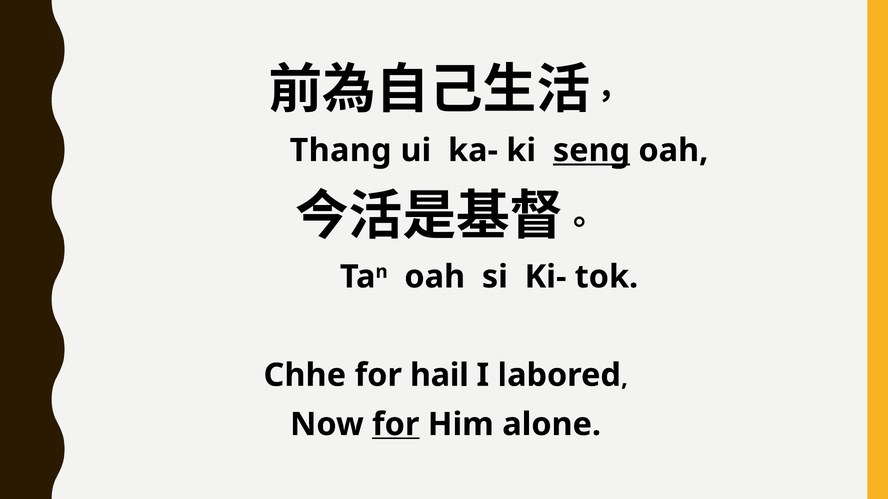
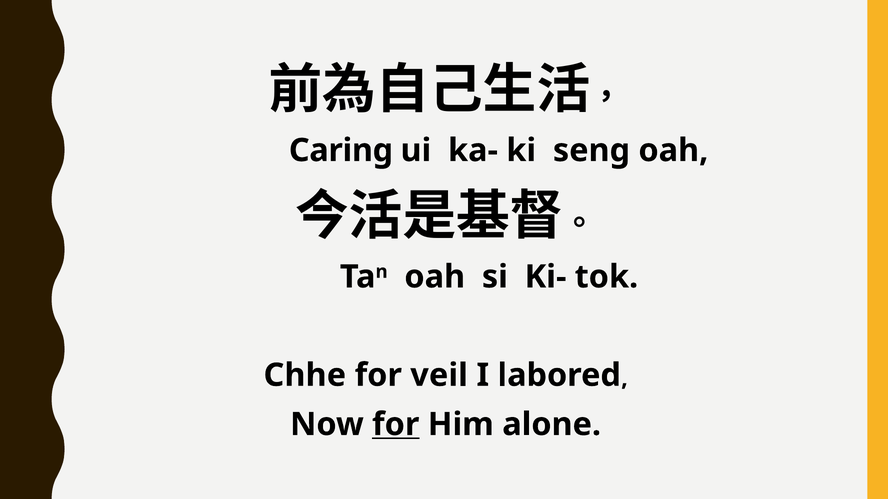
Thang: Thang -> Caring
seng underline: present -> none
hail: hail -> veil
